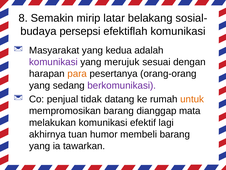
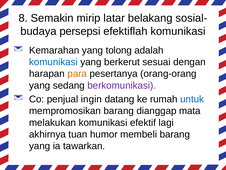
Masyarakat: Masyarakat -> Kemarahan
kedua: kedua -> tolong
komunikasi at (53, 62) colour: purple -> blue
merujuk: merujuk -> berkerut
tidak: tidak -> ingin
untuk colour: orange -> blue
